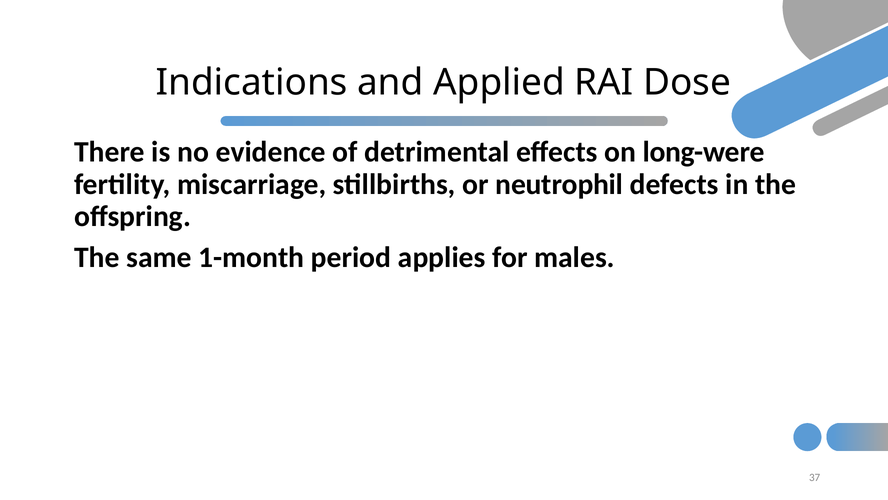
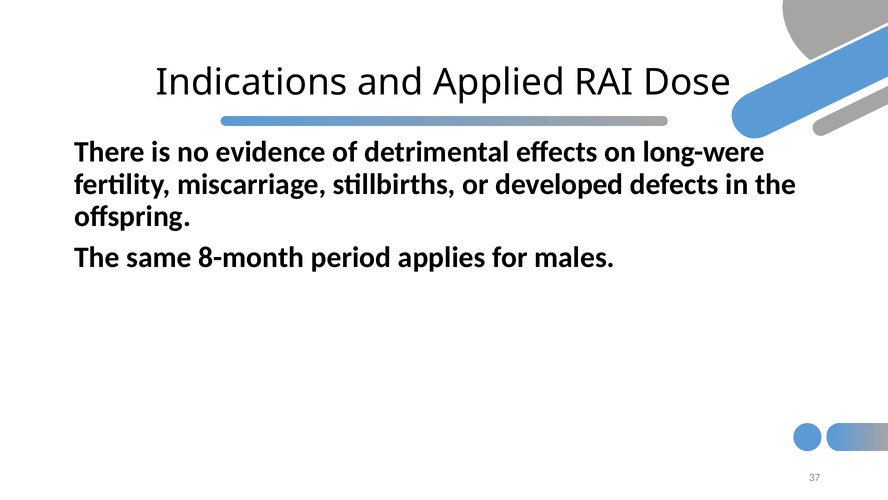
neutrophil: neutrophil -> developed
1-month: 1-month -> 8-month
